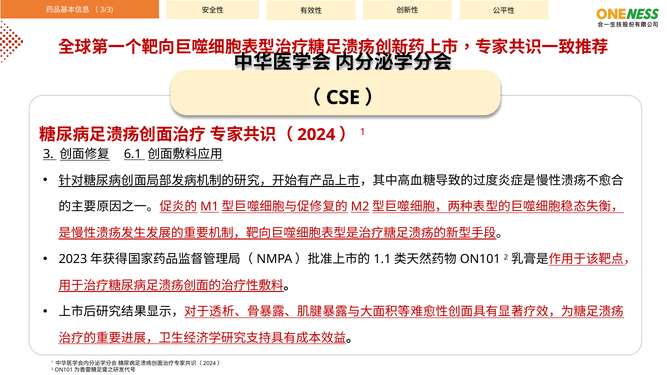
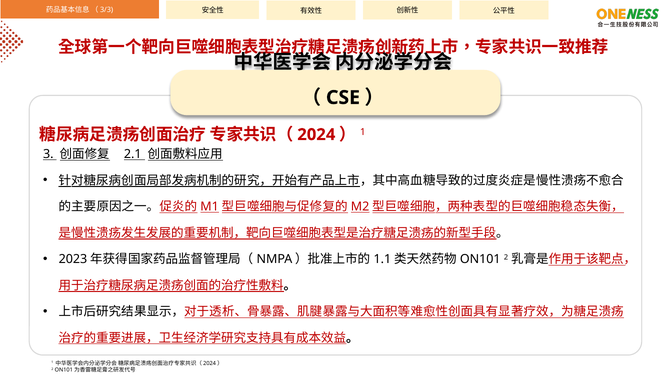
6.1: 6.1 -> 2.1
